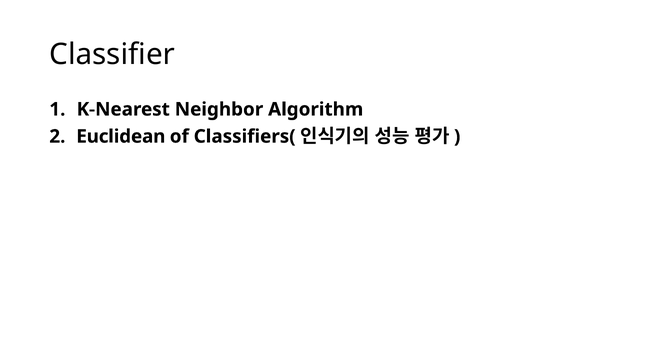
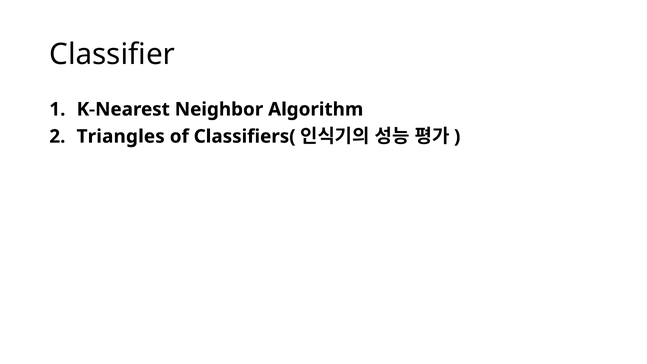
Euclidean: Euclidean -> Triangles
